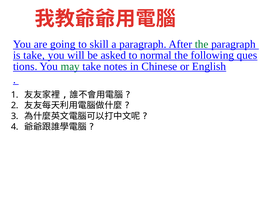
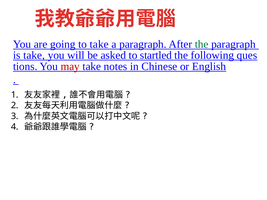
to skill: skill -> take
normal: normal -> startled
may colour: green -> red
